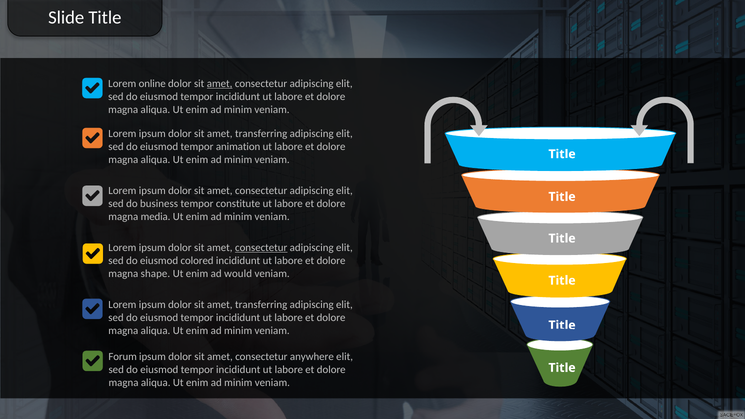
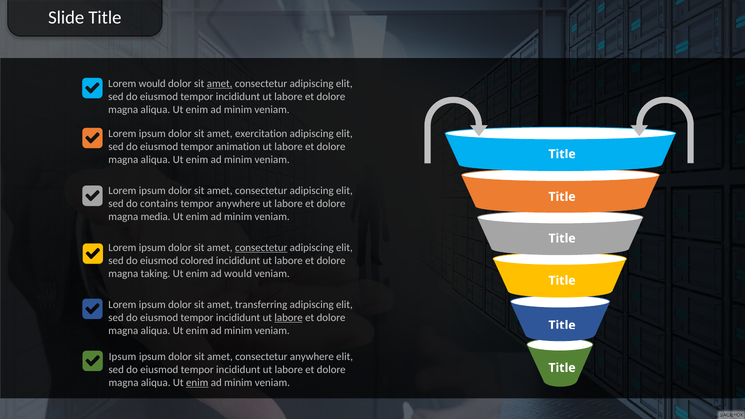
Lorem online: online -> would
transferring at (261, 134): transferring -> exercitation
business: business -> contains
tempor constitute: constitute -> anywhere
shape: shape -> taking
labore at (289, 318) underline: none -> present
Forum at (123, 356): Forum -> Ipsum
enim at (197, 383) underline: none -> present
